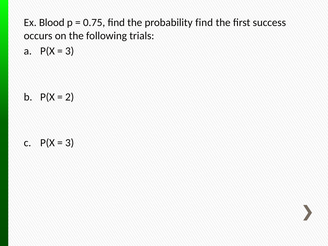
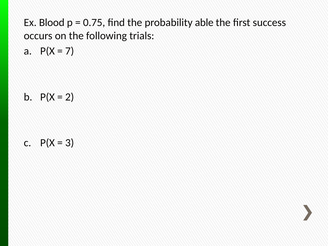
probability find: find -> able
3 at (70, 51): 3 -> 7
